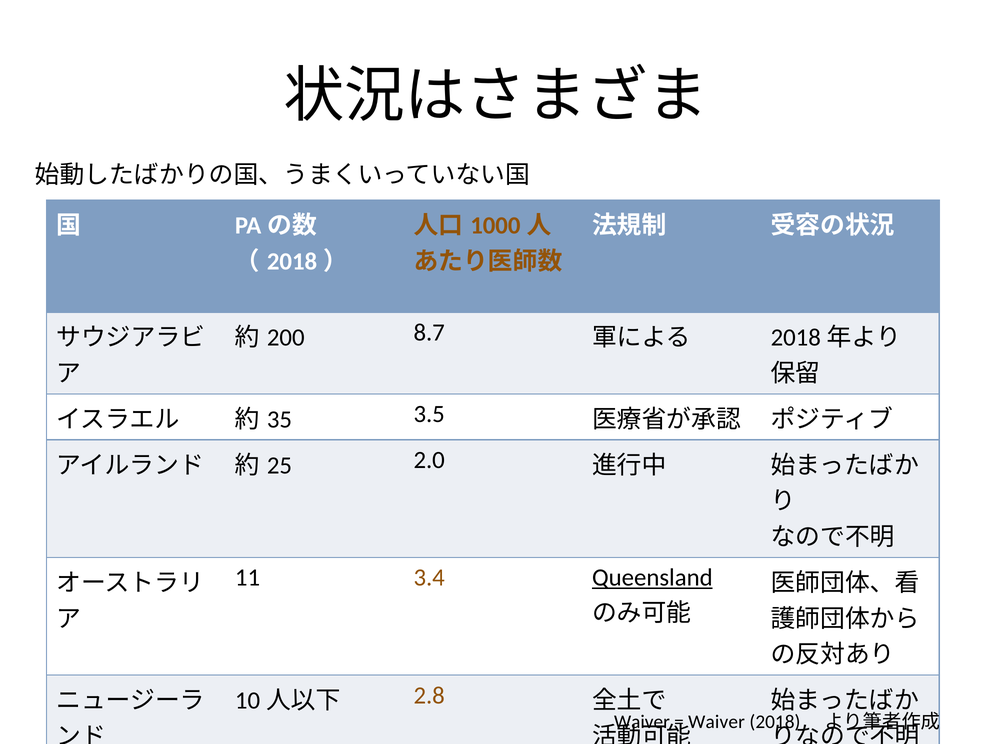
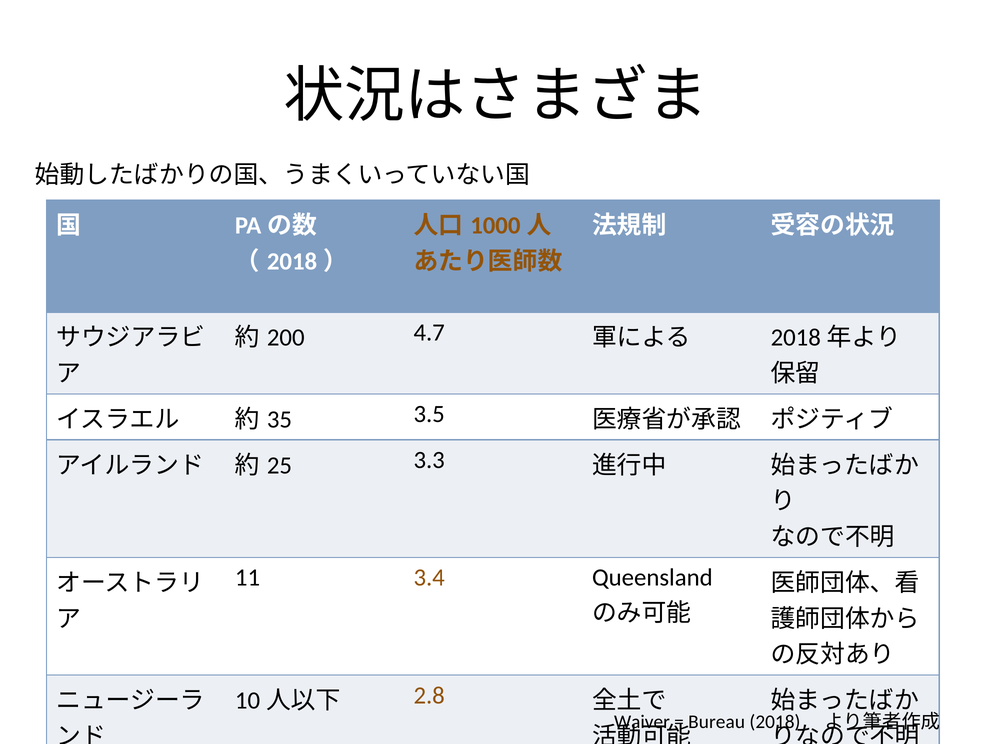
8.7: 8.7 -> 4.7
2.0: 2.0 -> 3.3
Queensland underline: present -> none
Waiver at (717, 722): Waiver -> Bureau
